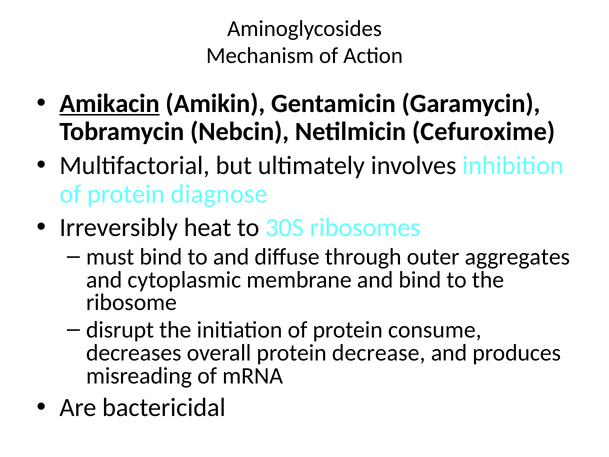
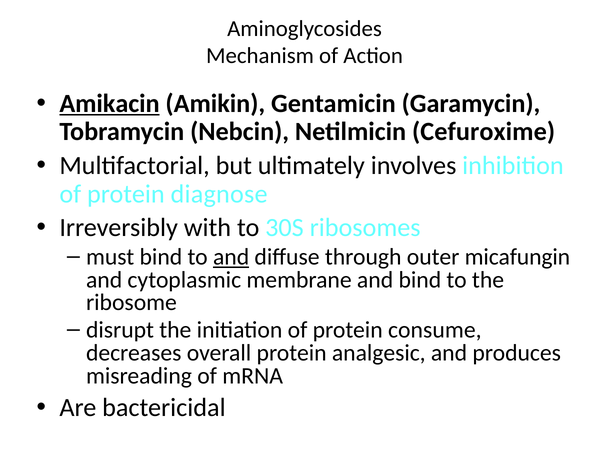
heat: heat -> with
and at (231, 257) underline: none -> present
aggregates: aggregates -> micafungin
decrease: decrease -> analgesic
